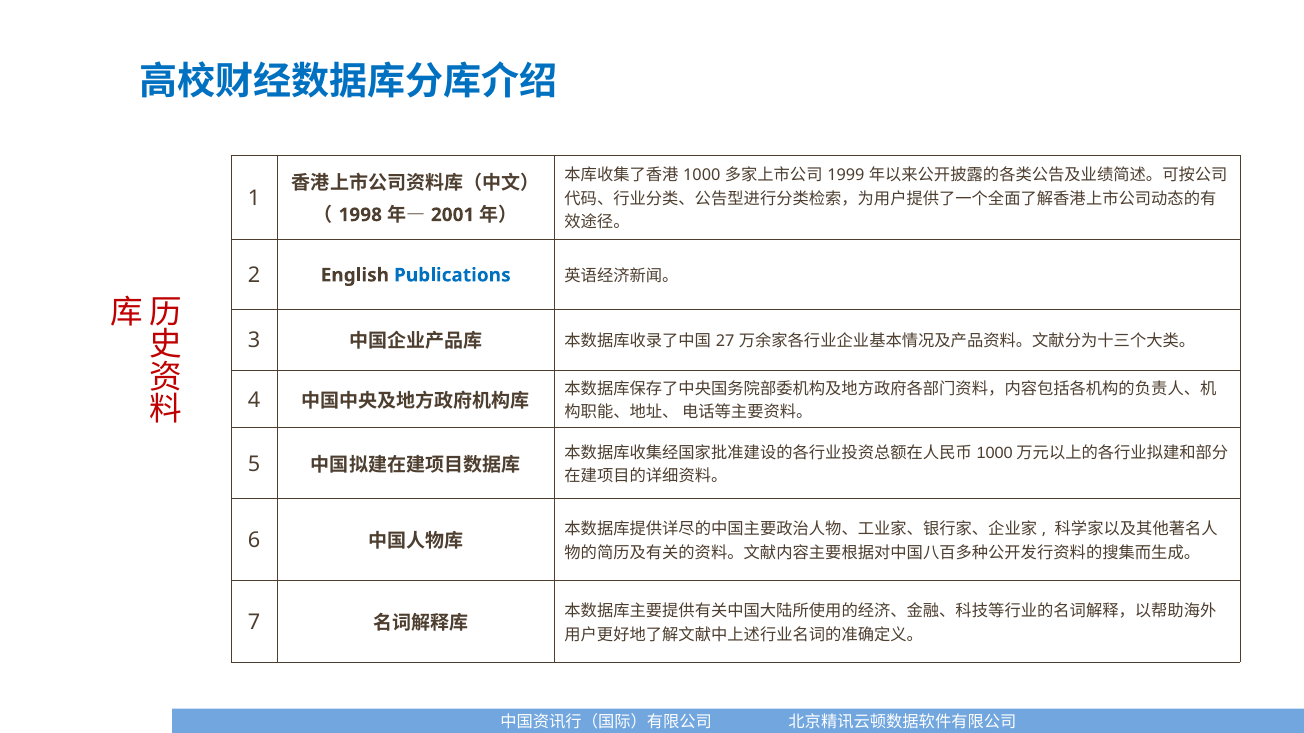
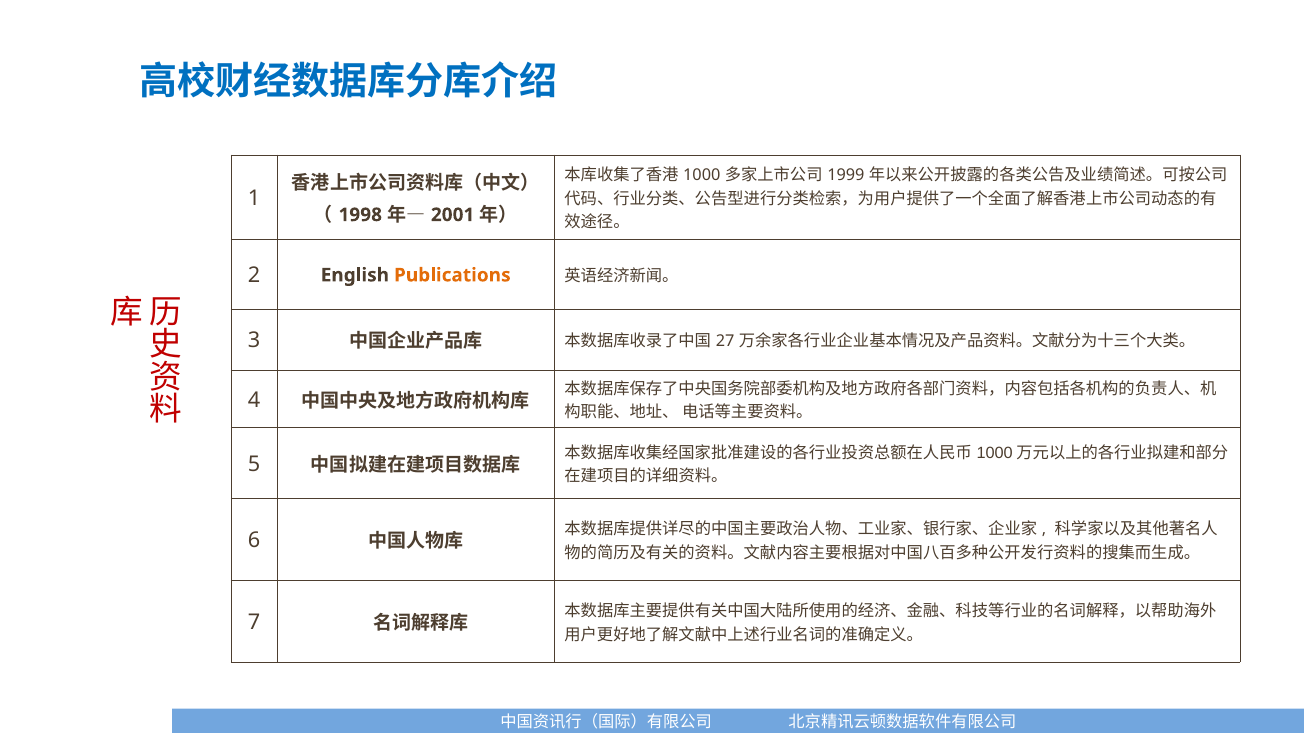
Publications colour: blue -> orange
